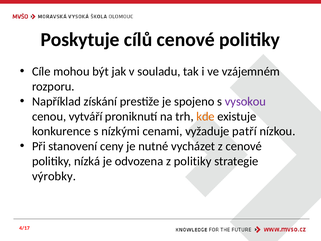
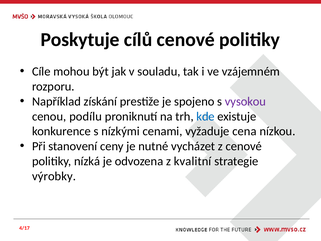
vytváří: vytváří -> podílu
kde colour: orange -> blue
patří: patří -> cena
z politiky: politiky -> kvalitní
